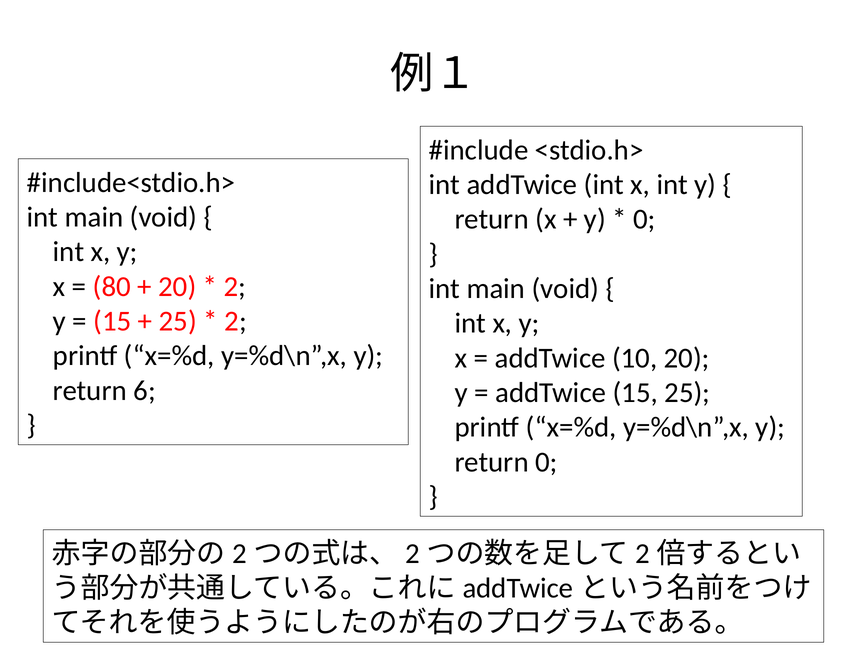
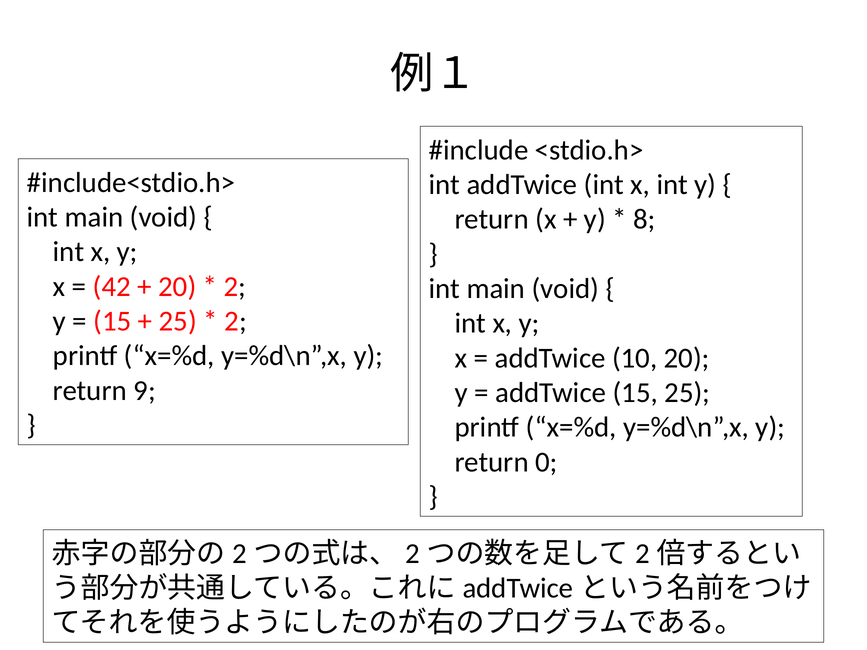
0 at (644, 219): 0 -> 8
80: 80 -> 42
6: 6 -> 9
